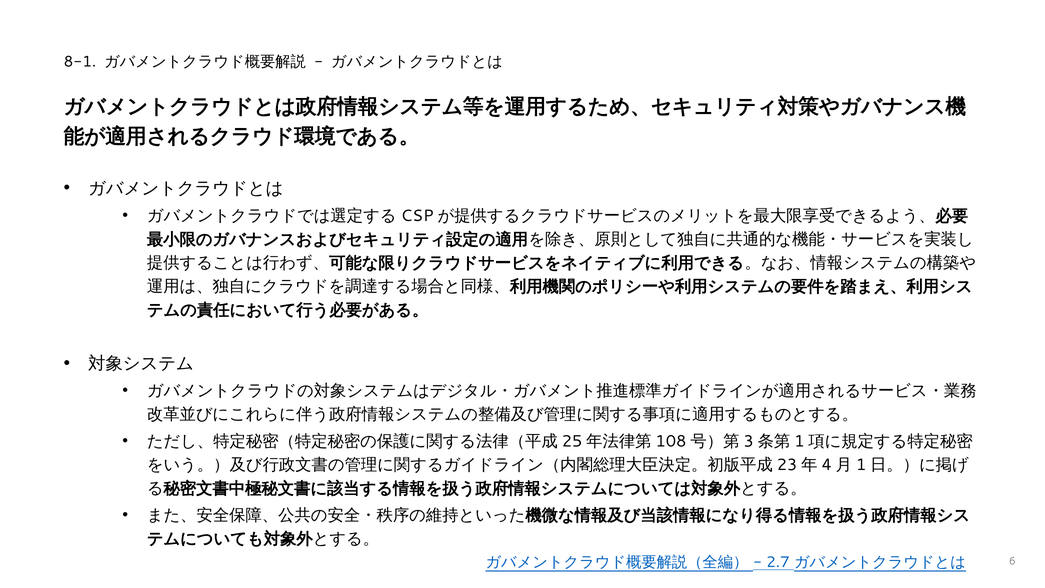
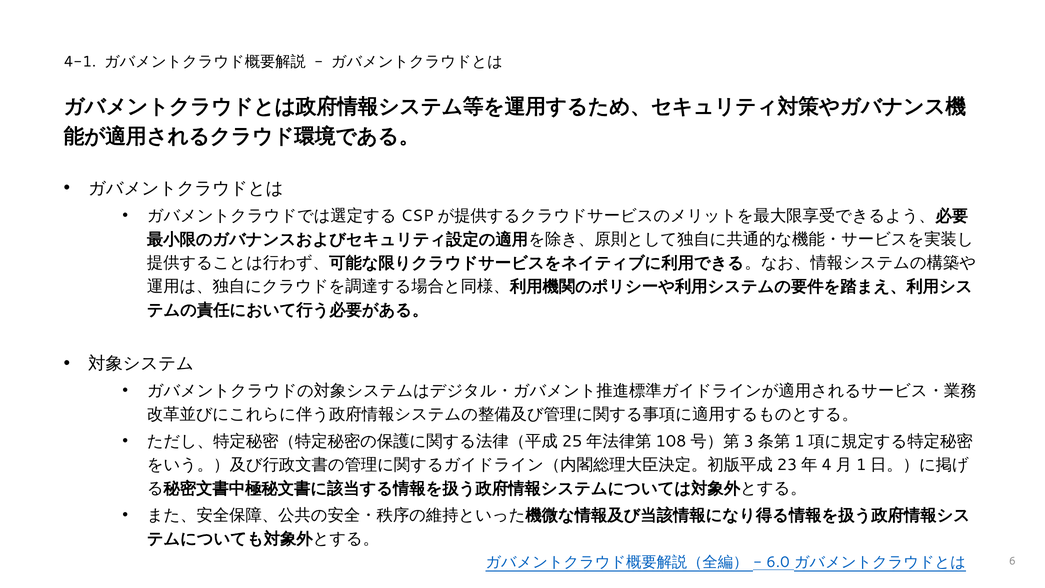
8-1: 8-1 -> 4-1
2.7: 2.7 -> 6.0
